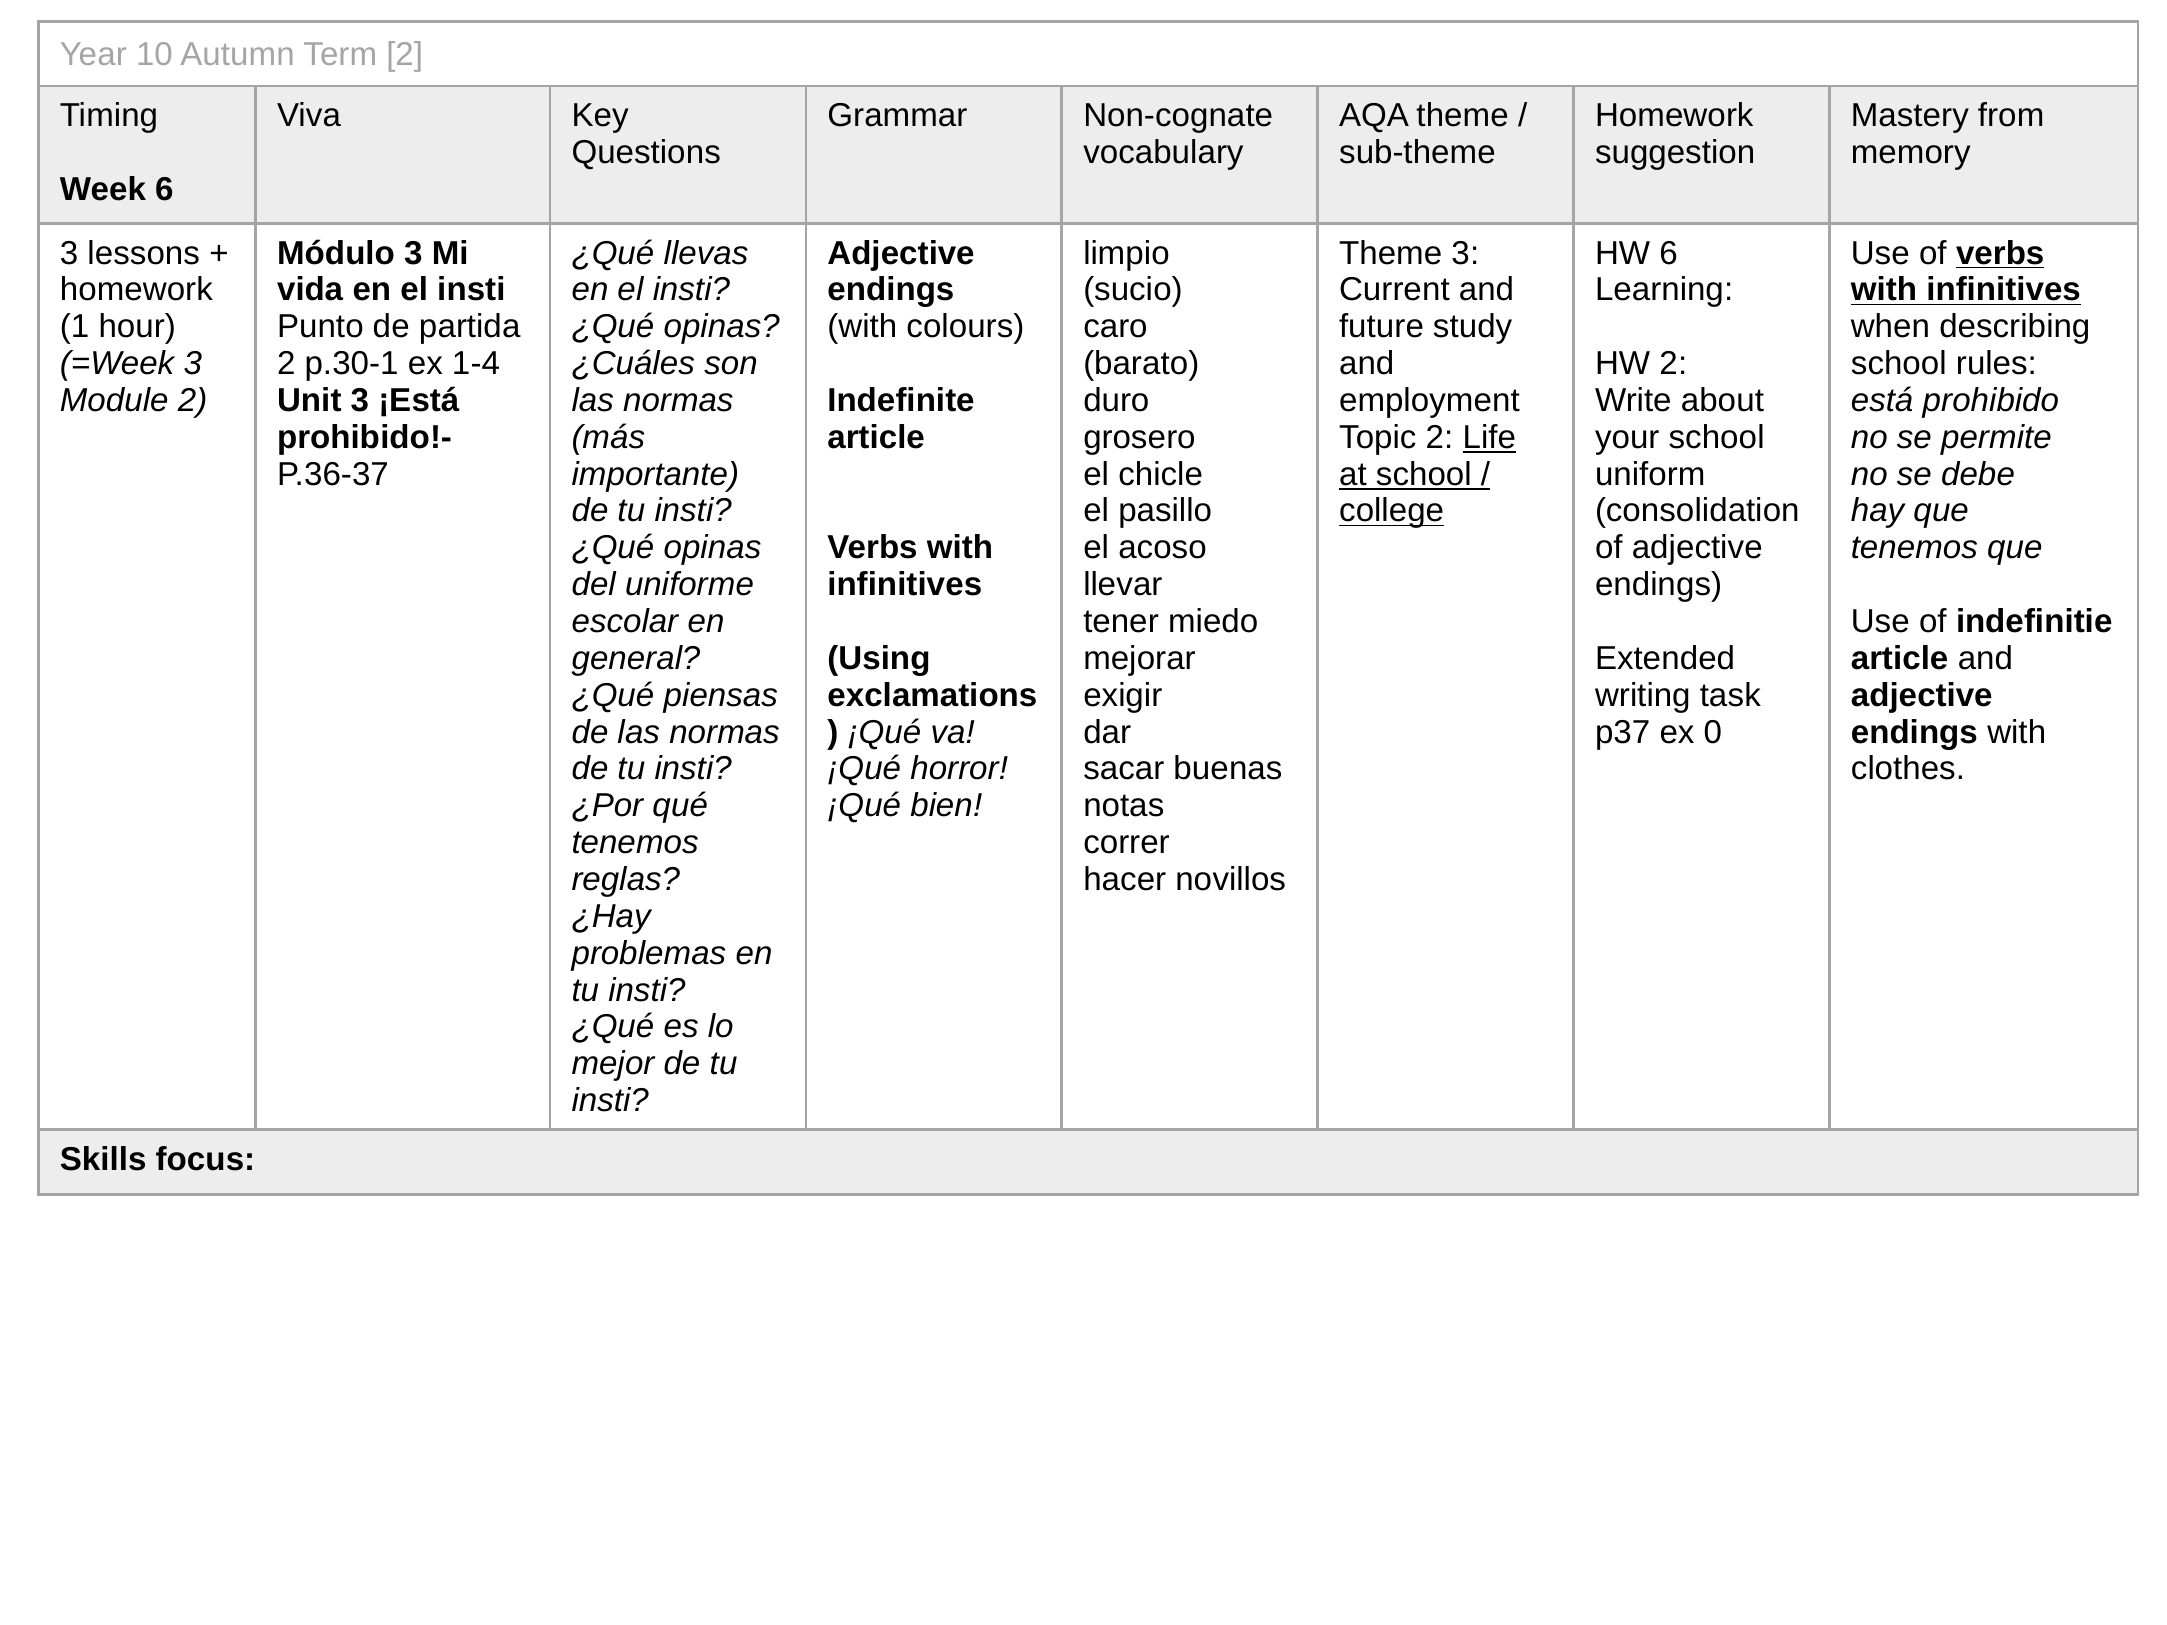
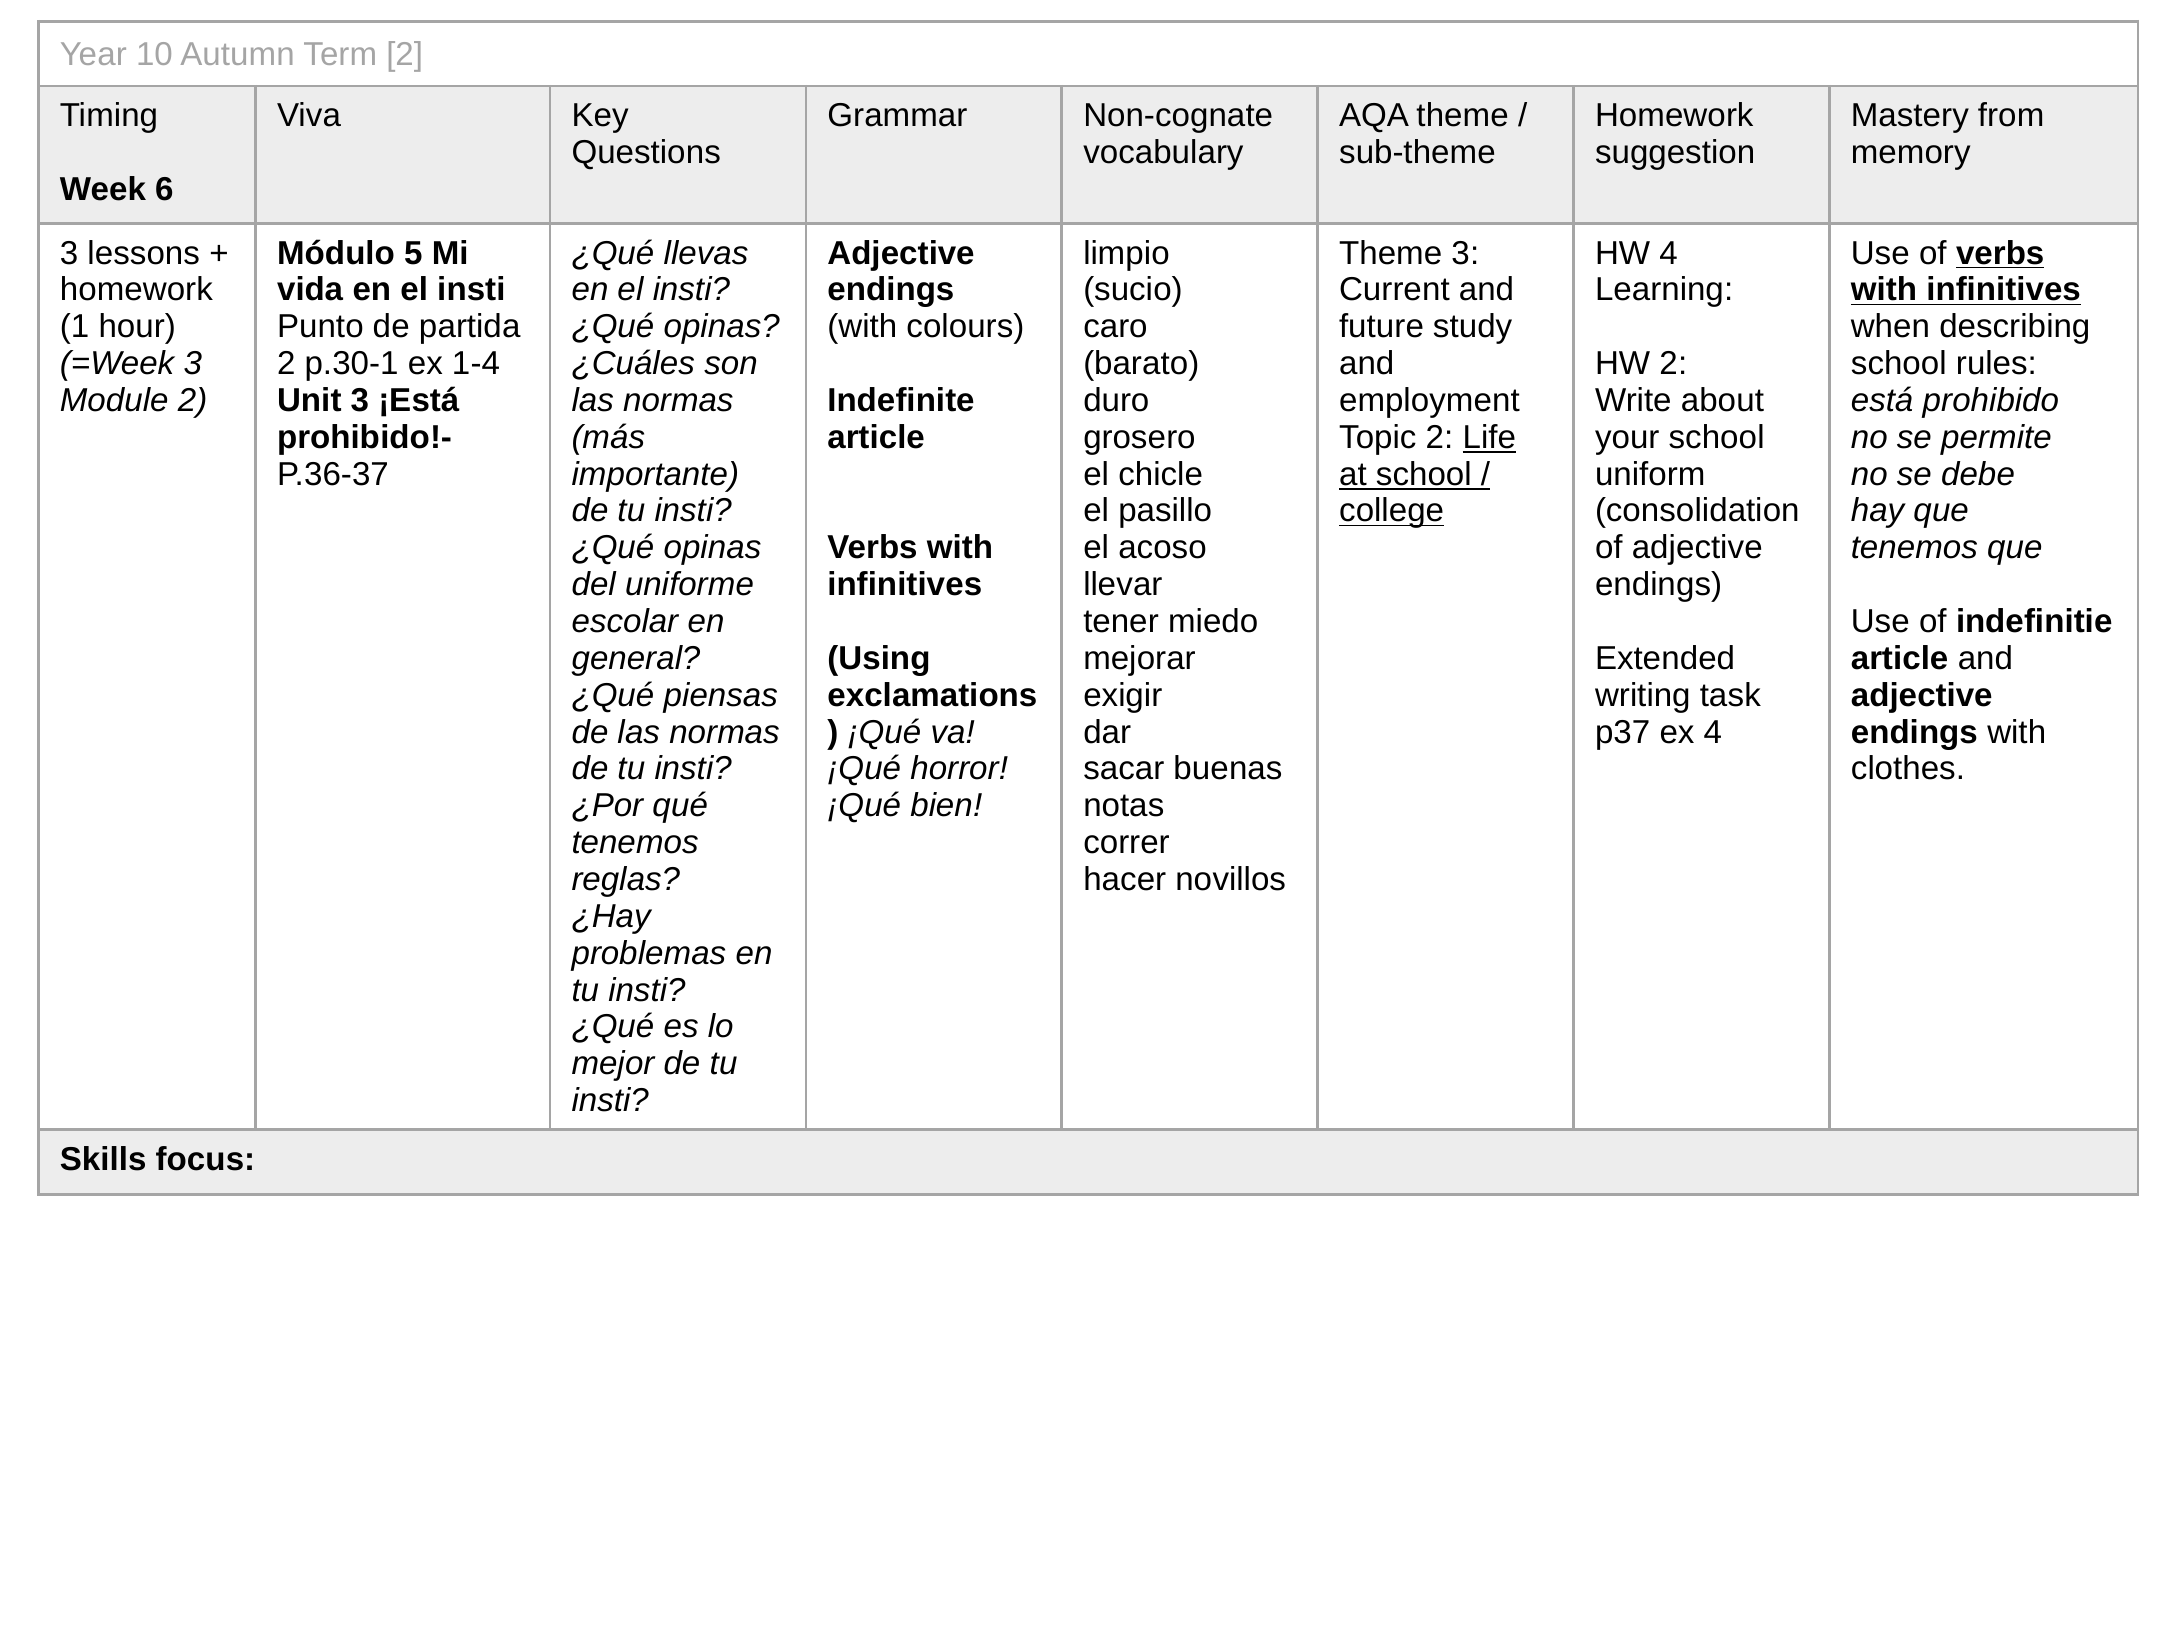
Módulo 3: 3 -> 5
HW 6: 6 -> 4
ex 0: 0 -> 4
